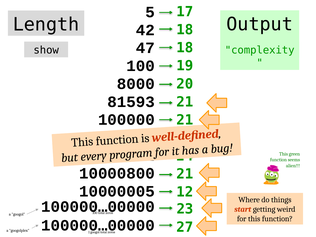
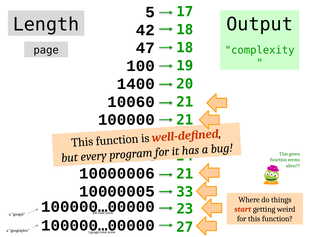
show: show -> page
8000: 8000 -> 1400
81593: 81593 -> 10060
10000800: 10000800 -> 10000006
12: 12 -> 33
